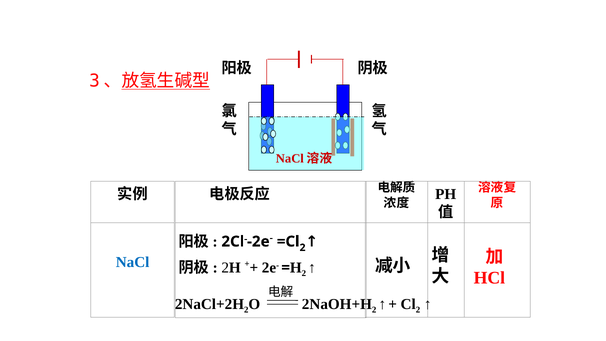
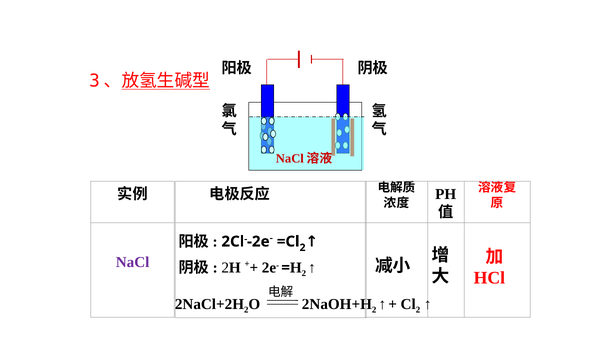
NaCl colour: blue -> purple
